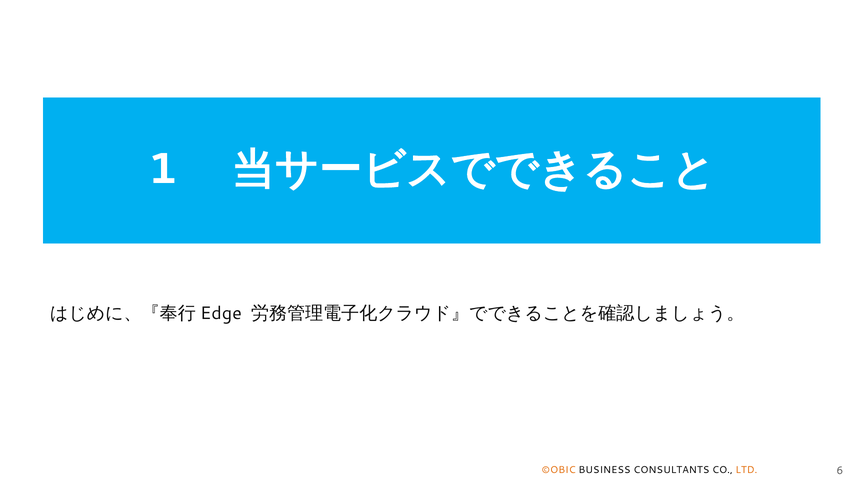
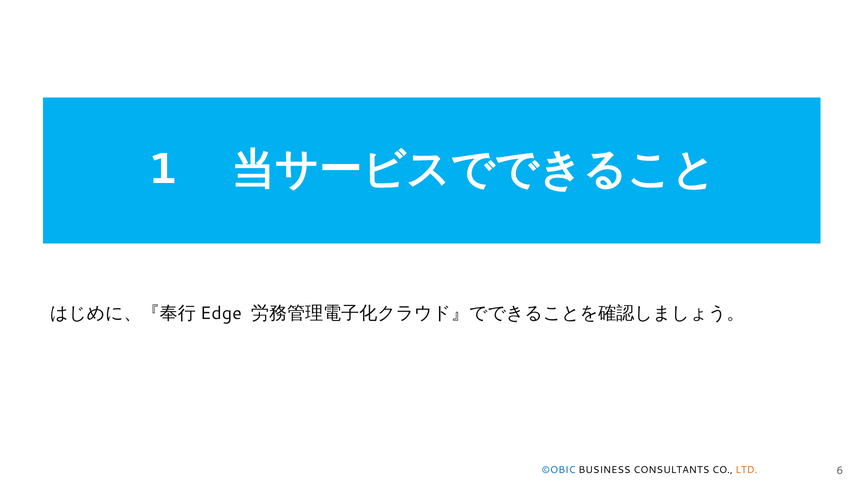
©OBIC colour: orange -> blue
